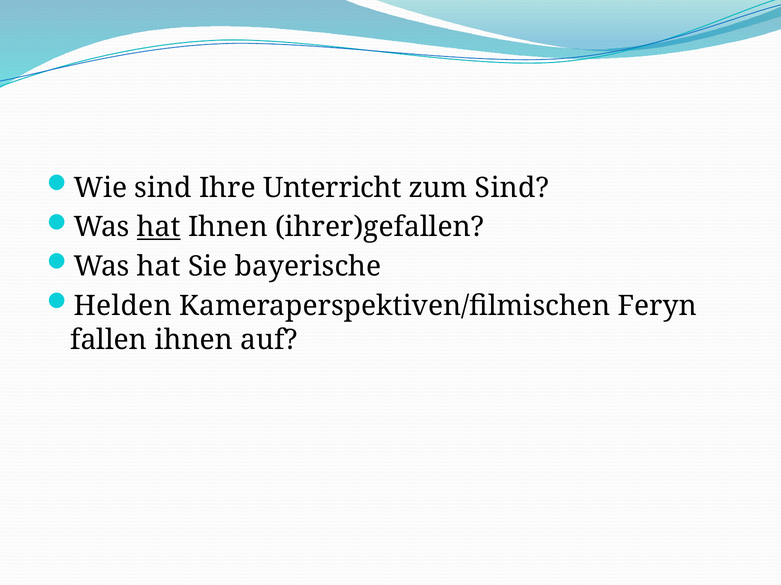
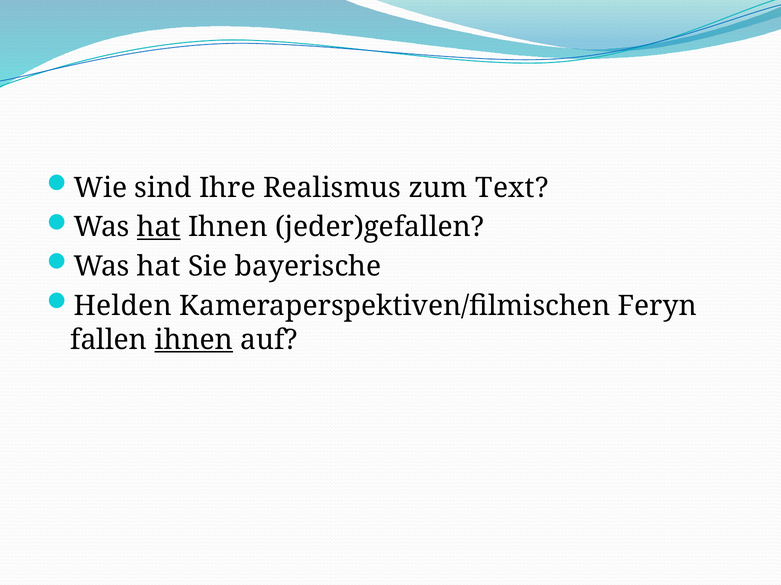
Unterricht: Unterricht -> Realismus
zum Sind: Sind -> Text
ihrer)gefallen: ihrer)gefallen -> jeder)gefallen
ihnen at (194, 340) underline: none -> present
